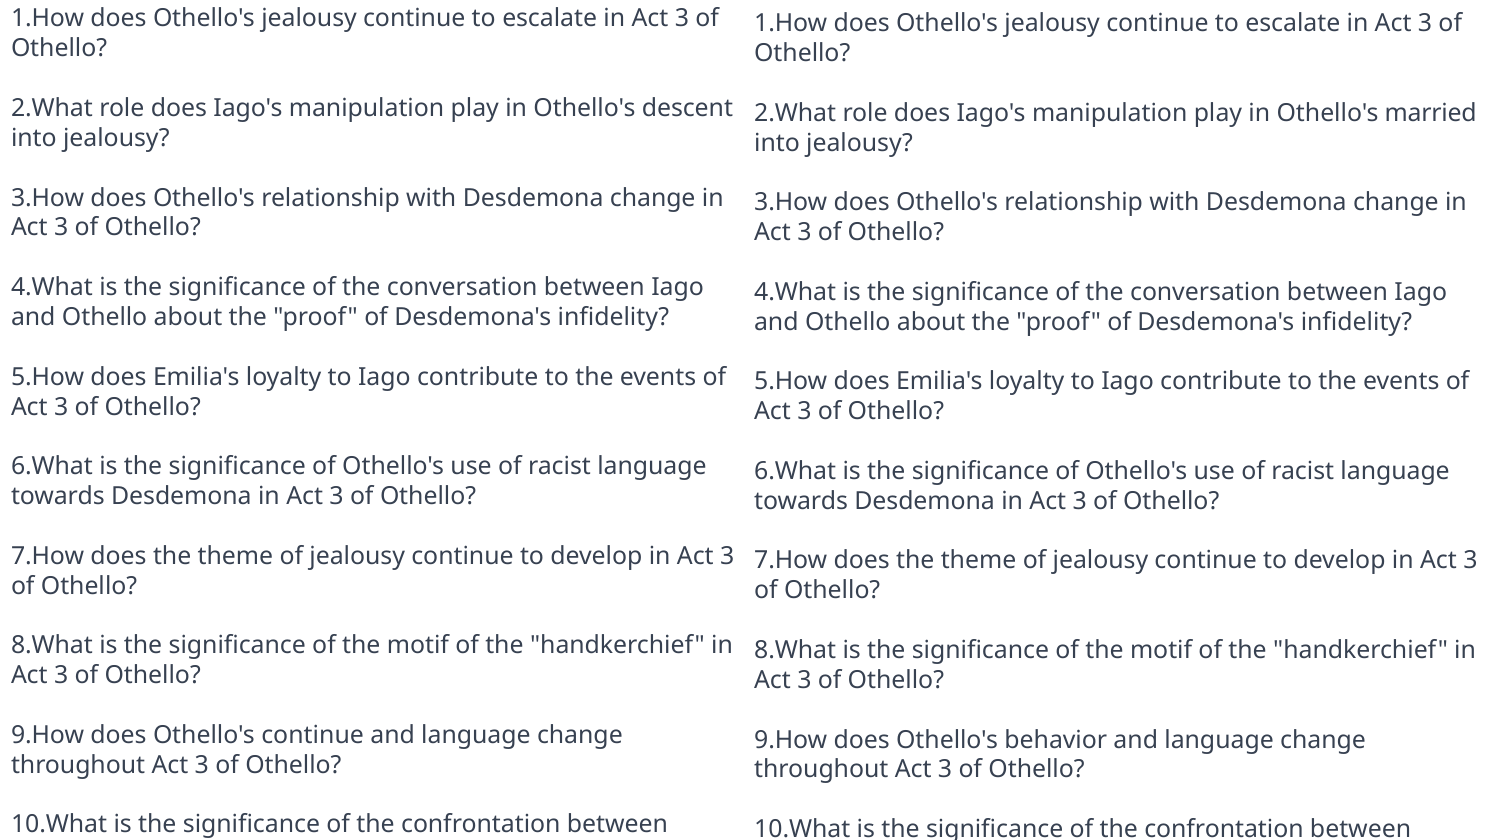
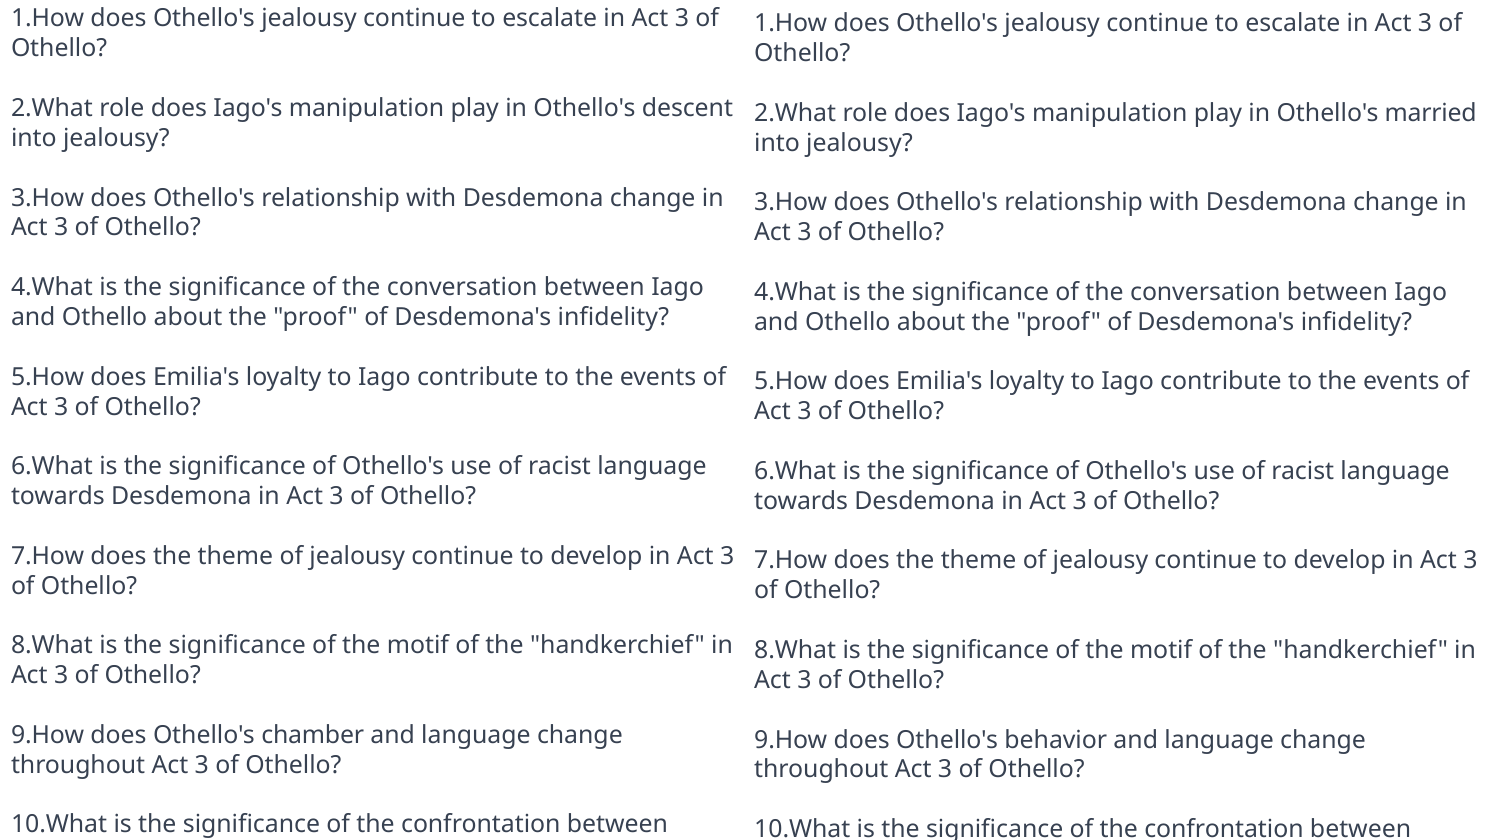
Othello's continue: continue -> chamber
